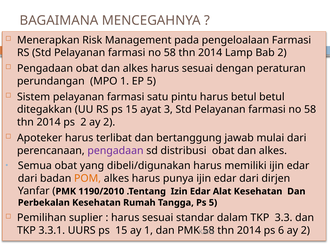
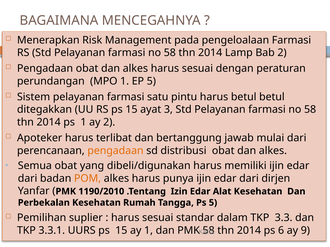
ps 2: 2 -> 1
pengadaan at (115, 151) colour: purple -> orange
6 ay 2: 2 -> 9
